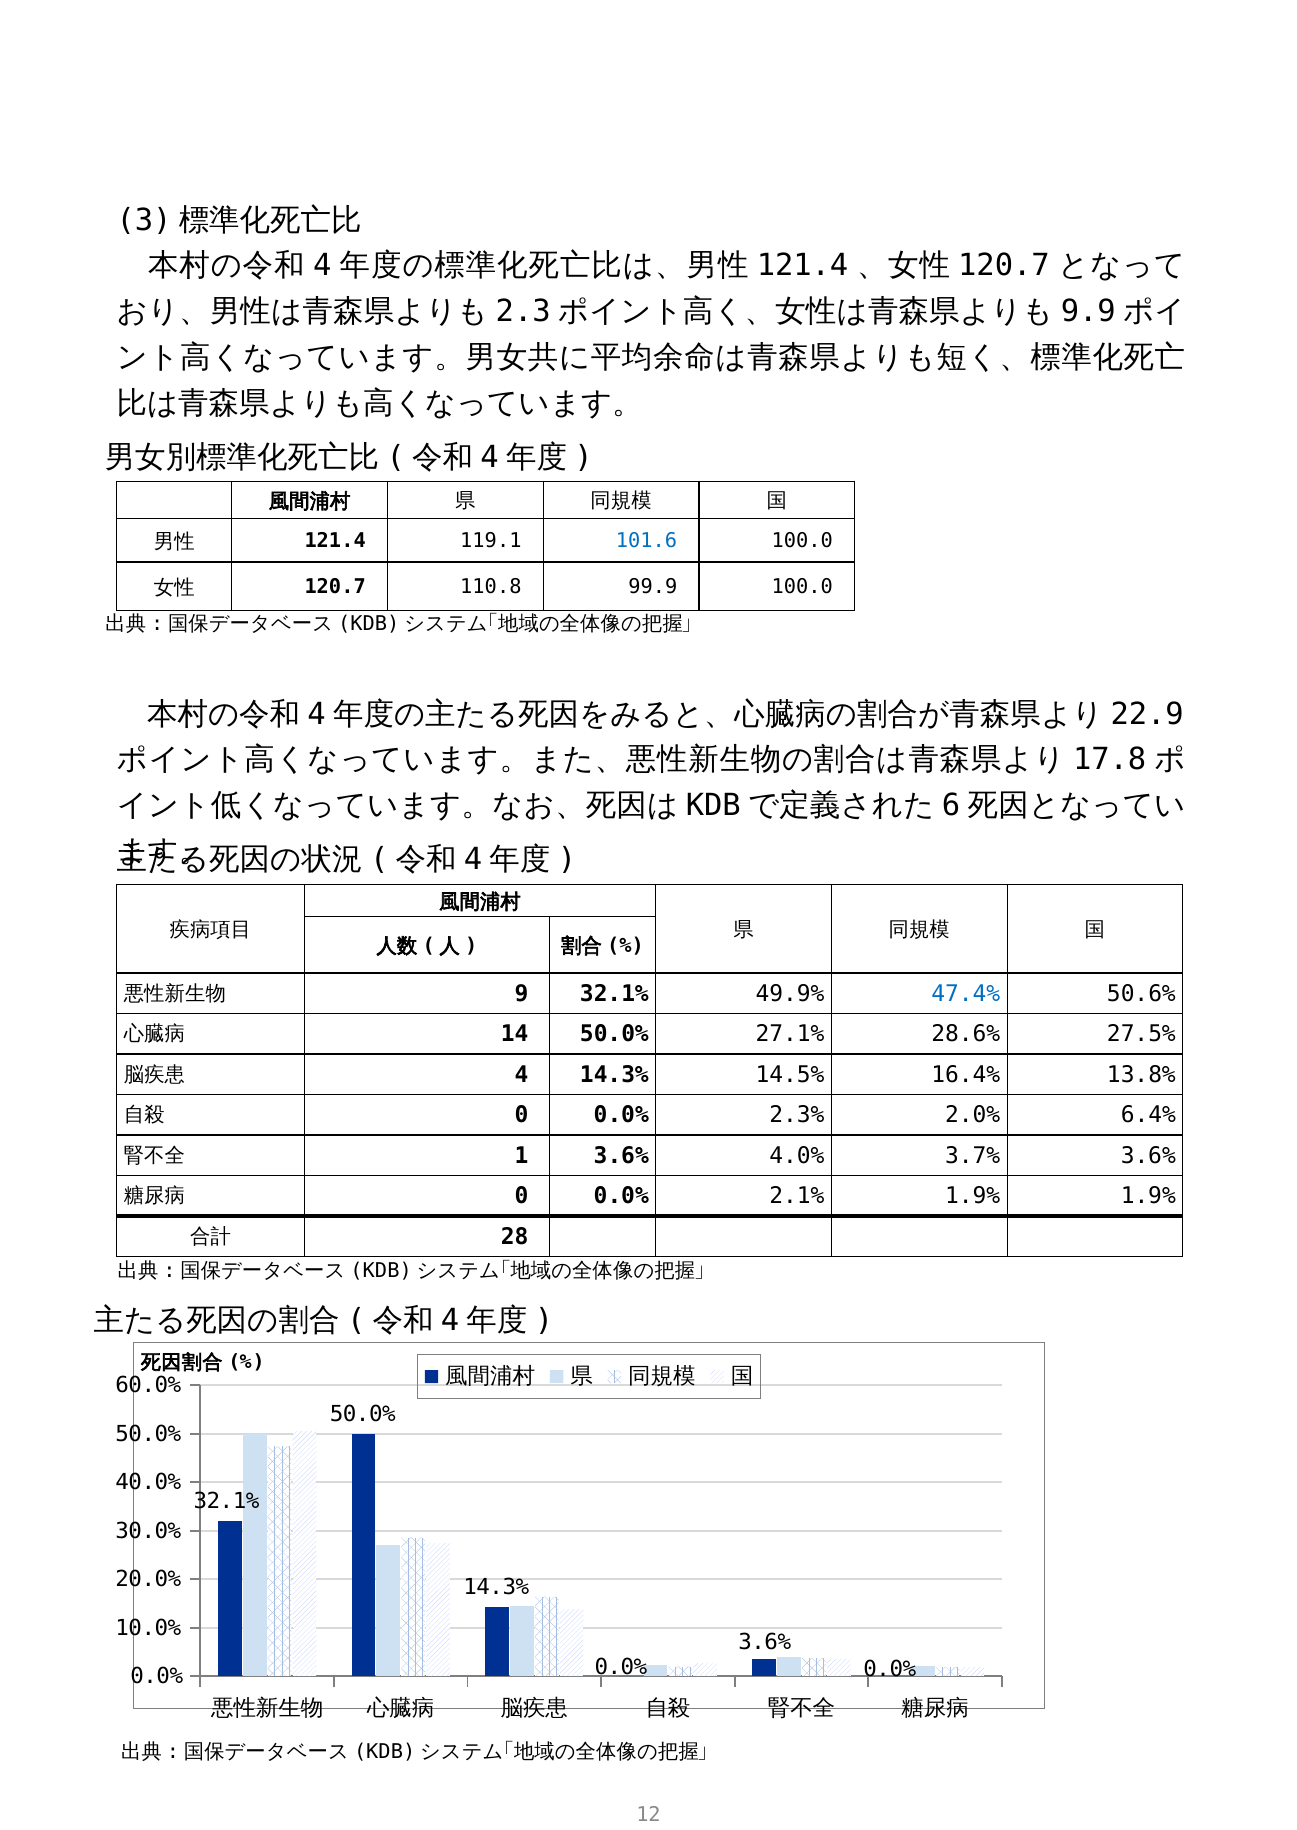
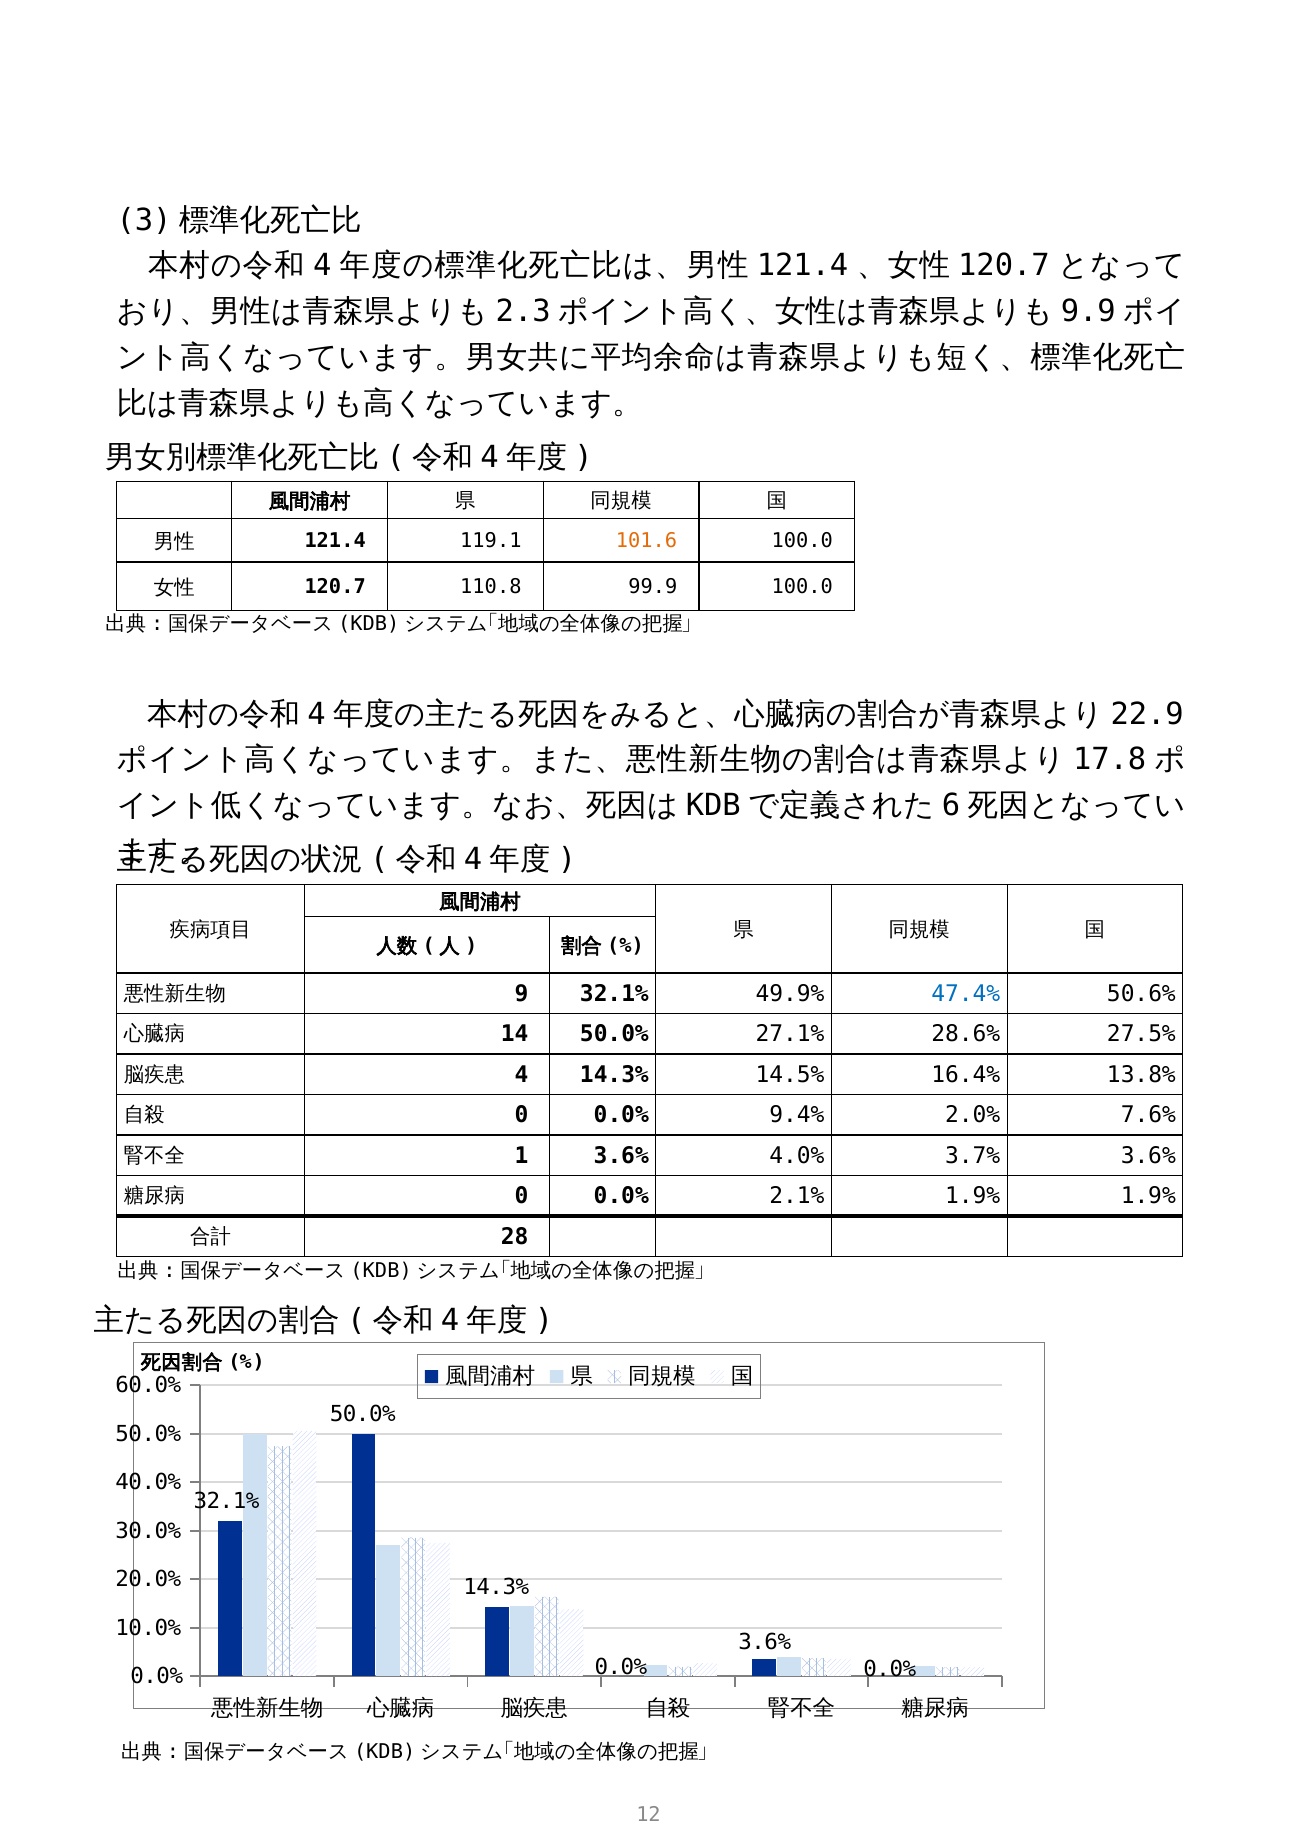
101.6 colour: blue -> orange
2.3%: 2.3% -> 9.4%
6.4%: 6.4% -> 7.6%
